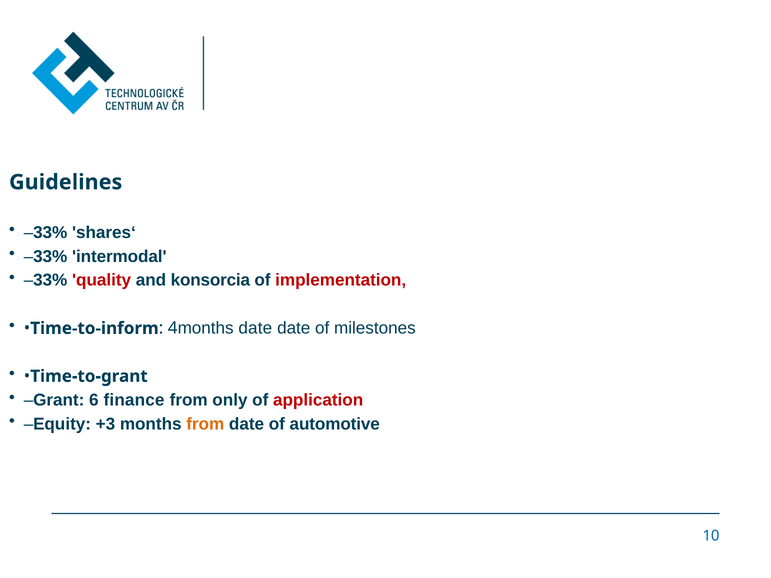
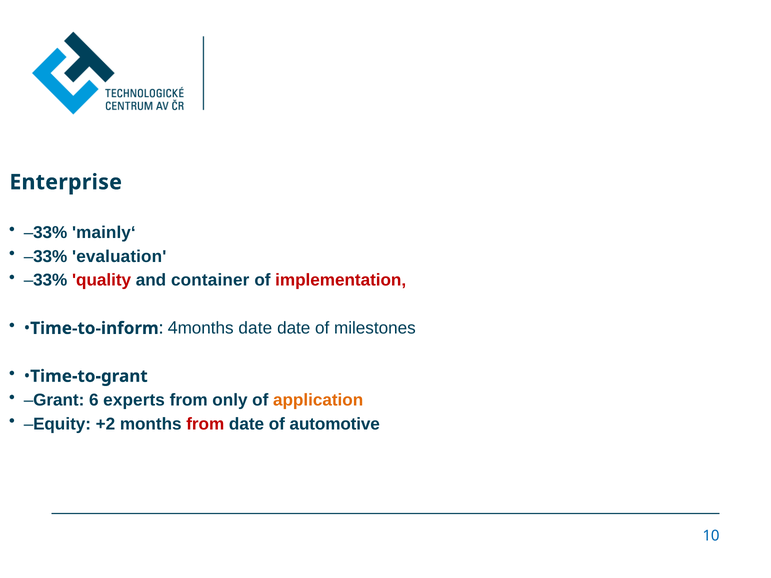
Guidelines: Guidelines -> Enterprise
shares‘: shares‘ -> mainly‘
intermodal: intermodal -> evaluation
konsorcia: konsorcia -> container
finance: finance -> experts
application colour: red -> orange
+3: +3 -> +2
from at (205, 424) colour: orange -> red
